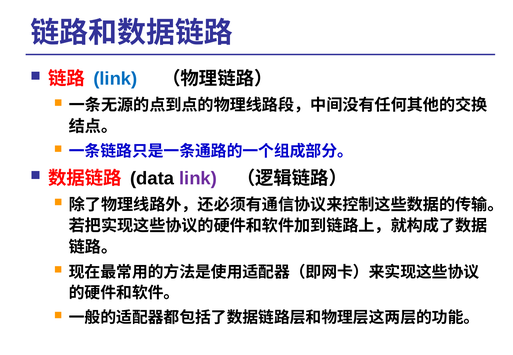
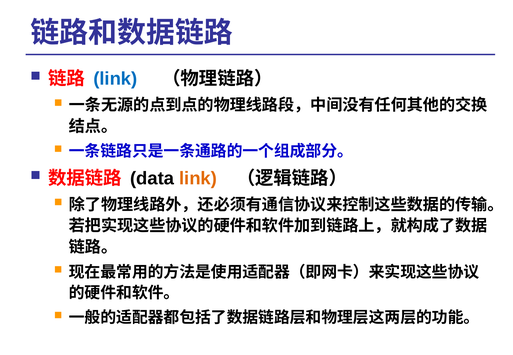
link at (198, 178) colour: purple -> orange
